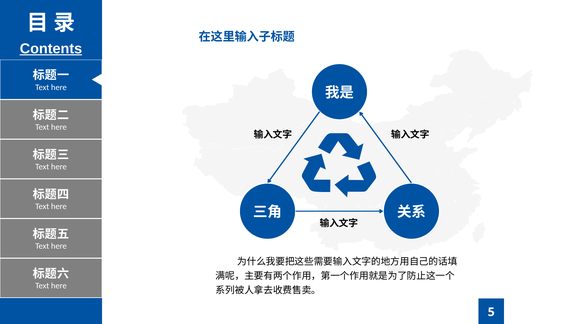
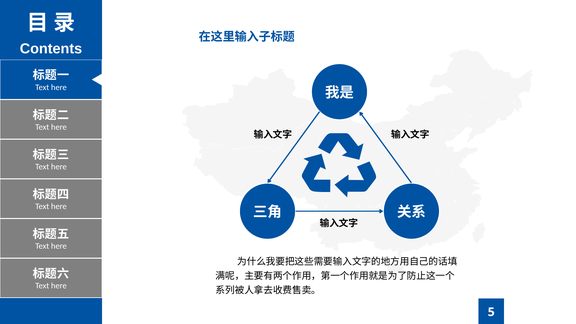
Contents underline: present -> none
